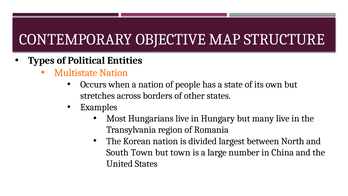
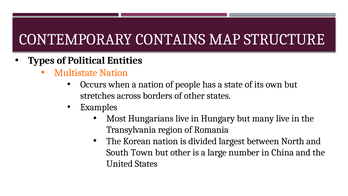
OBJECTIVE: OBJECTIVE -> CONTAINS
but town: town -> other
